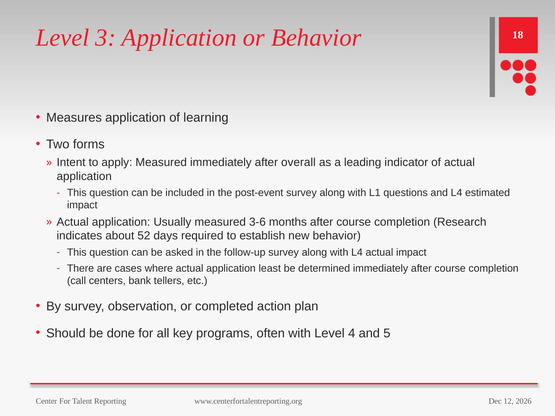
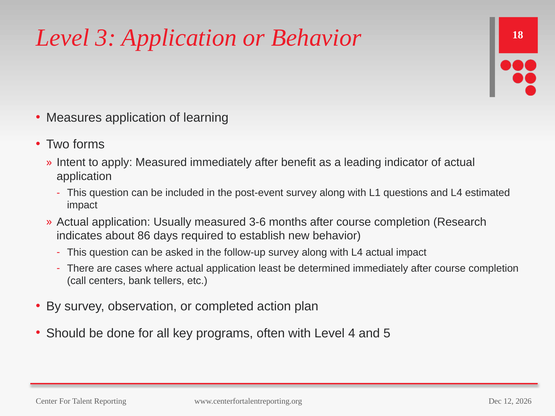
overall: overall -> benefit
52: 52 -> 86
